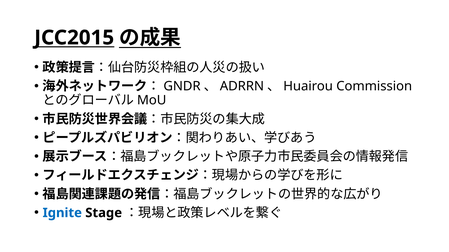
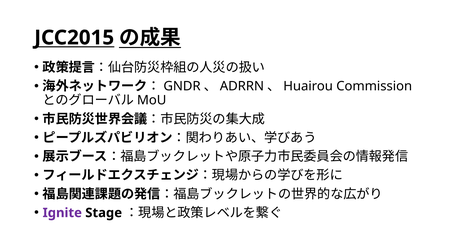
Ignite colour: blue -> purple
